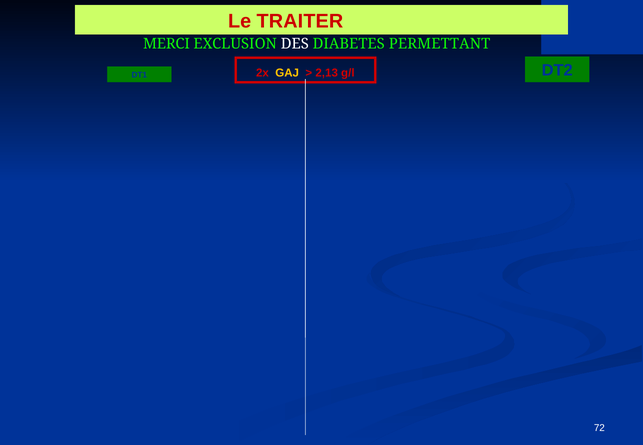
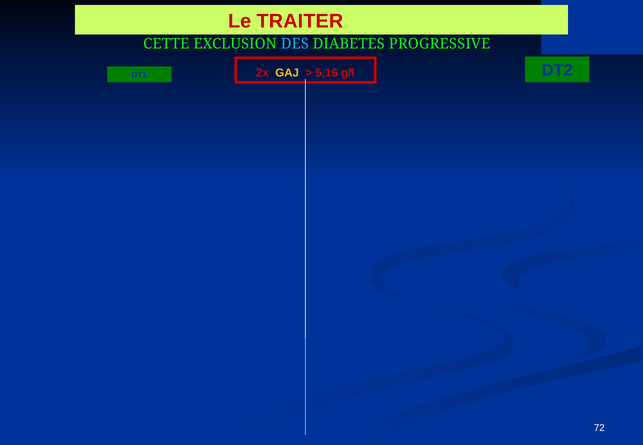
MERCI: MERCI -> CETTE
DES colour: white -> light blue
PERMETTANT: PERMETTANT -> PROGRESSIVE
2,13: 2,13 -> 5,16
